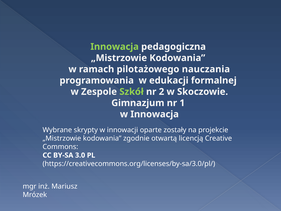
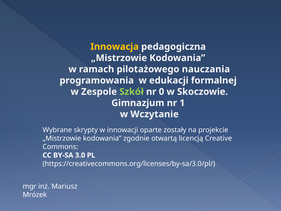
Innowacja at (115, 47) colour: light green -> yellow
2: 2 -> 0
w Innowacja: Innowacja -> Wczytanie
